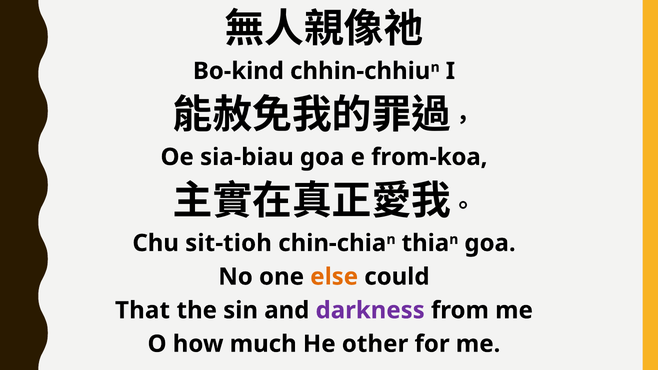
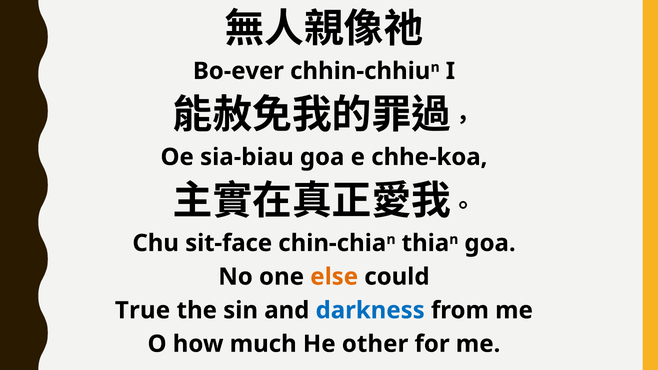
Bo-kind: Bo-kind -> Bo-ever
from-koa: from-koa -> chhe-koa
sit-tioh: sit-tioh -> sit-face
That: That -> True
darkness colour: purple -> blue
